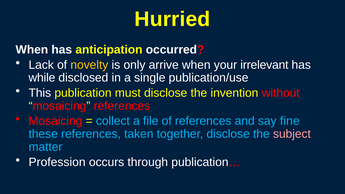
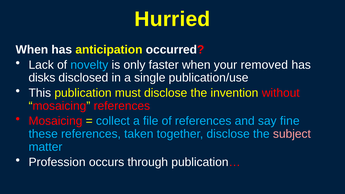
novelty colour: yellow -> light blue
arrive: arrive -> faster
irrelevant: irrelevant -> removed
while: while -> disks
